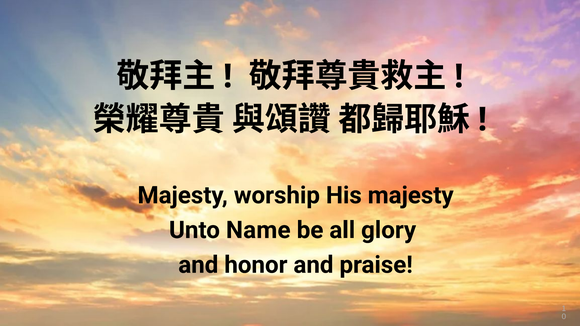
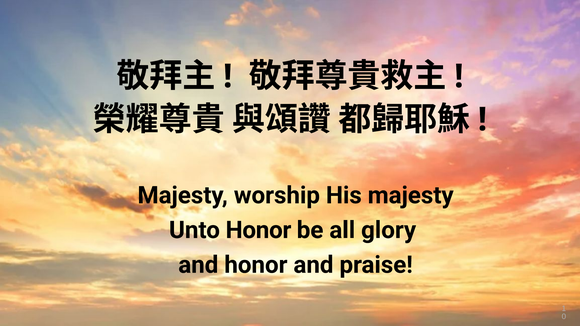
Unto Name: Name -> Honor
